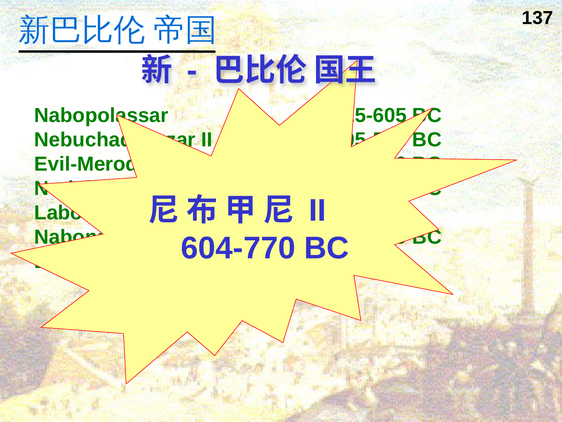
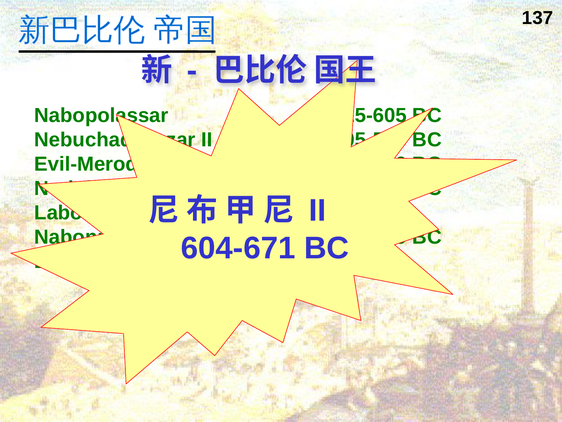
604-770: 604-770 -> 604-671
